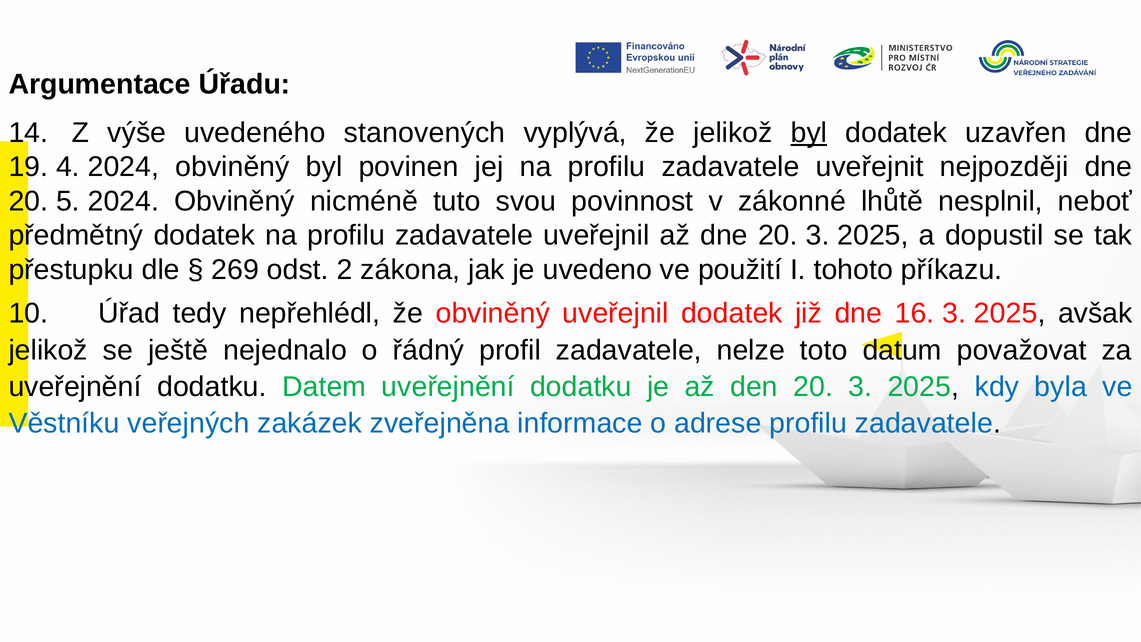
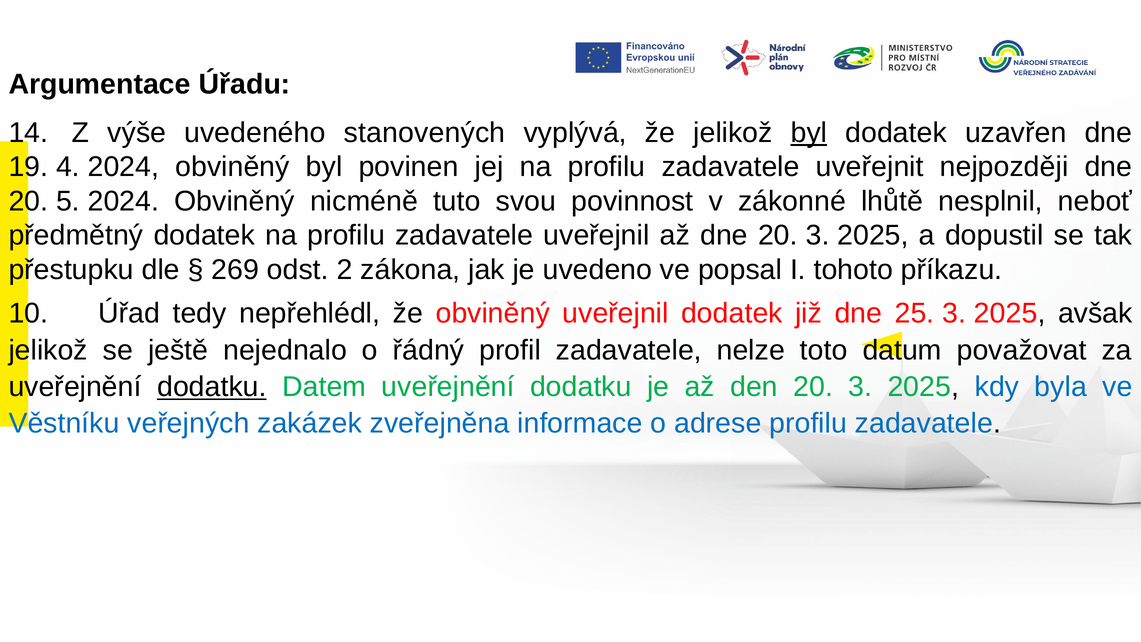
použití: použití -> popsal
16: 16 -> 25
dodatku at (212, 387) underline: none -> present
